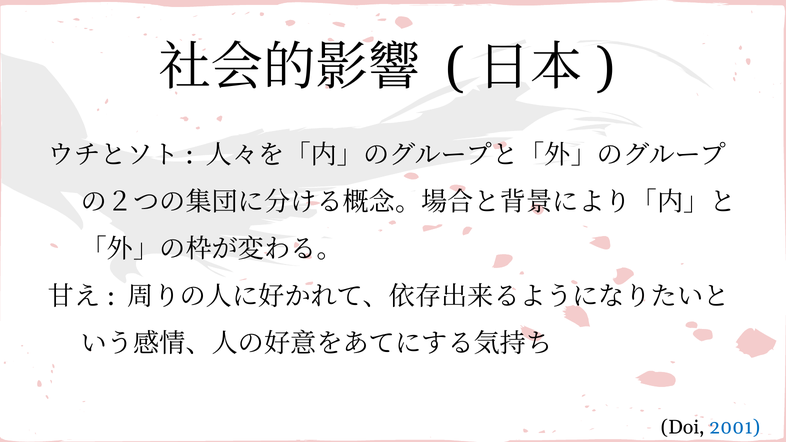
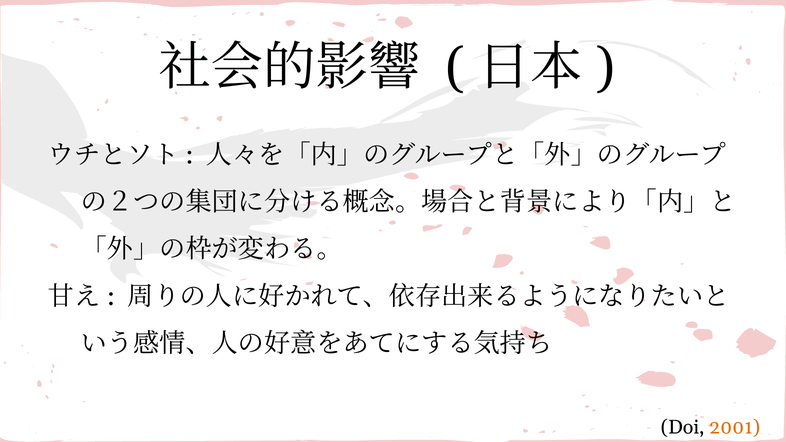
2001 colour: blue -> orange
